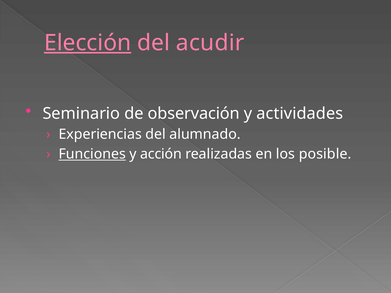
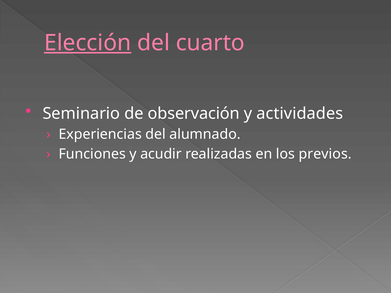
acudir: acudir -> cuarto
Funciones underline: present -> none
acción: acción -> acudir
posible: posible -> previos
